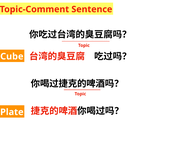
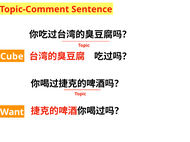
Plate: Plate -> Want
